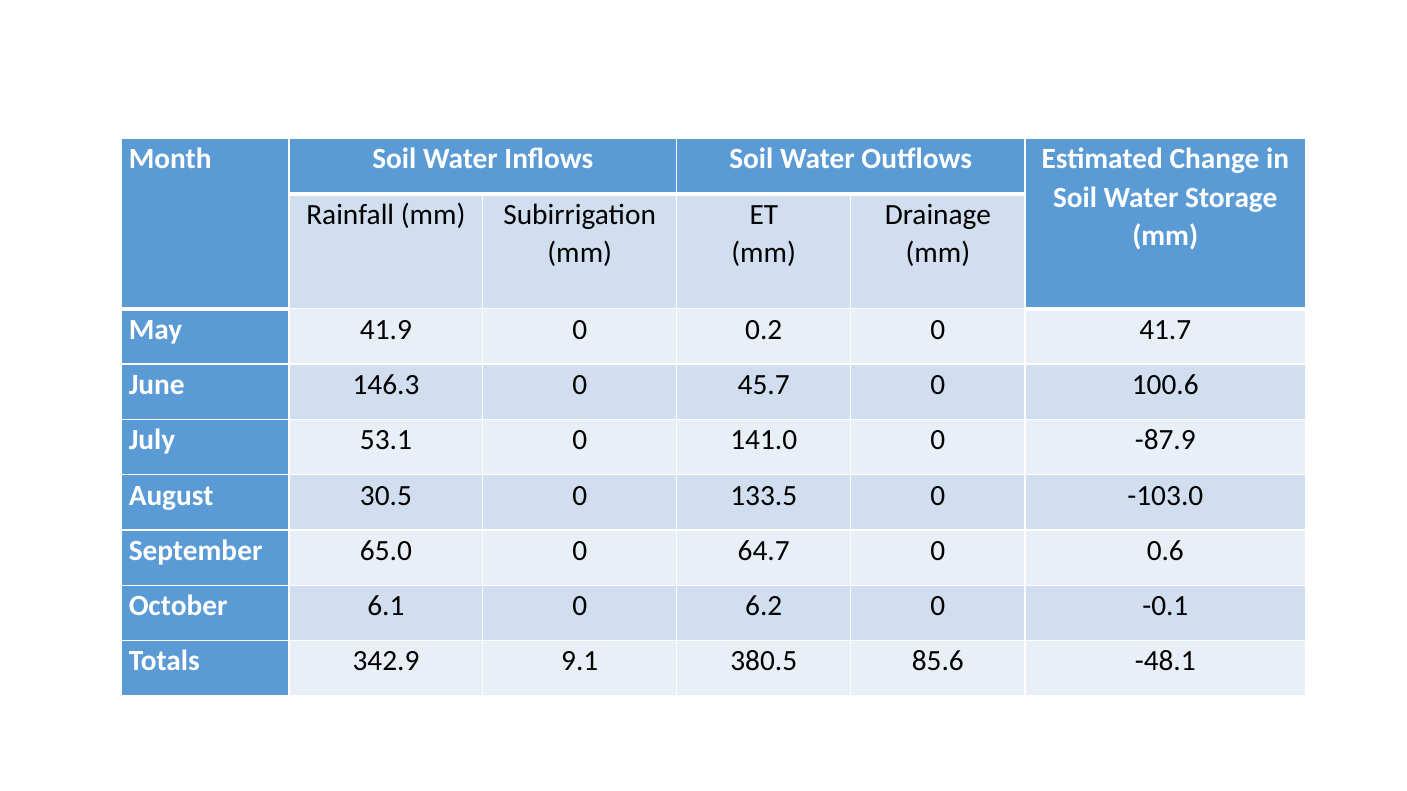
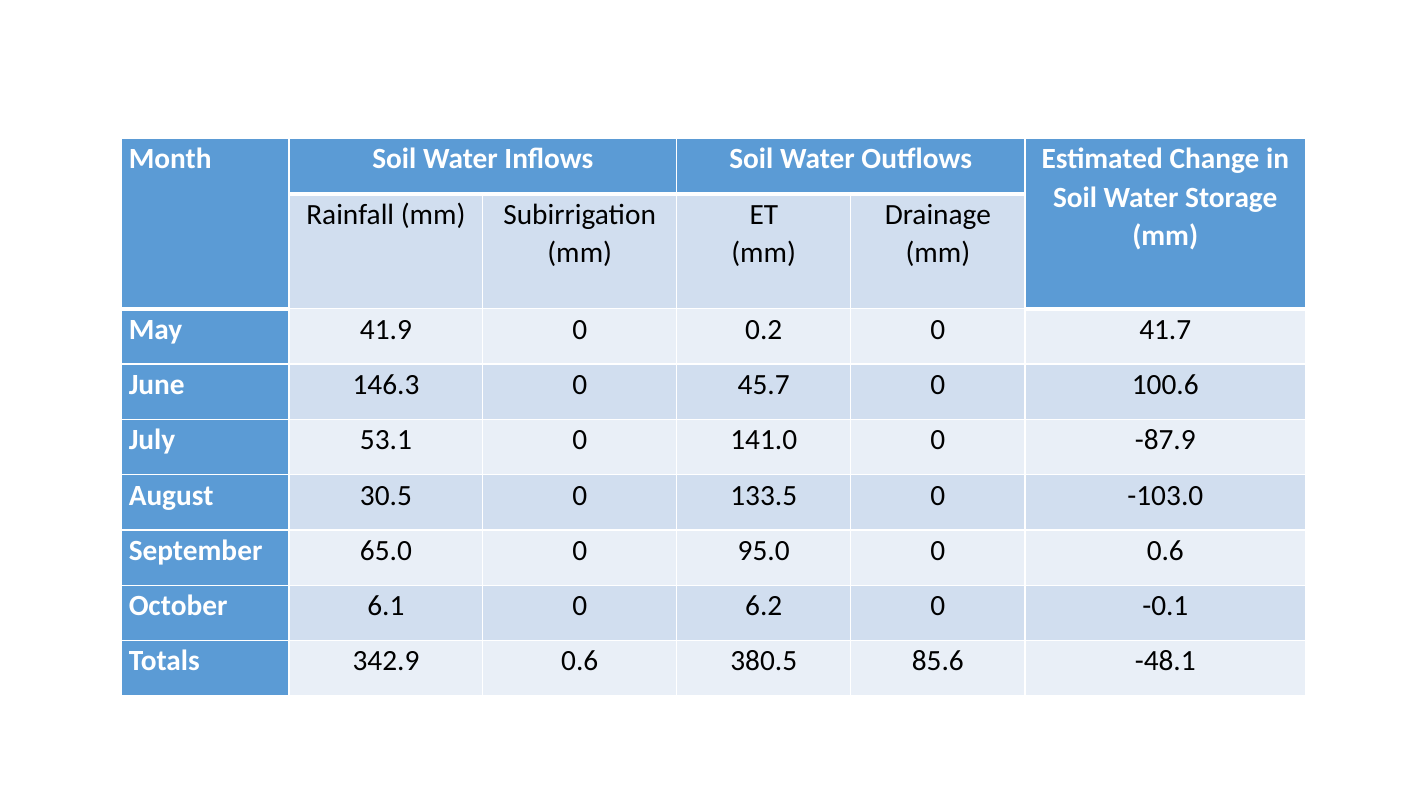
64.7: 64.7 -> 95.0
342.9 9.1: 9.1 -> 0.6
